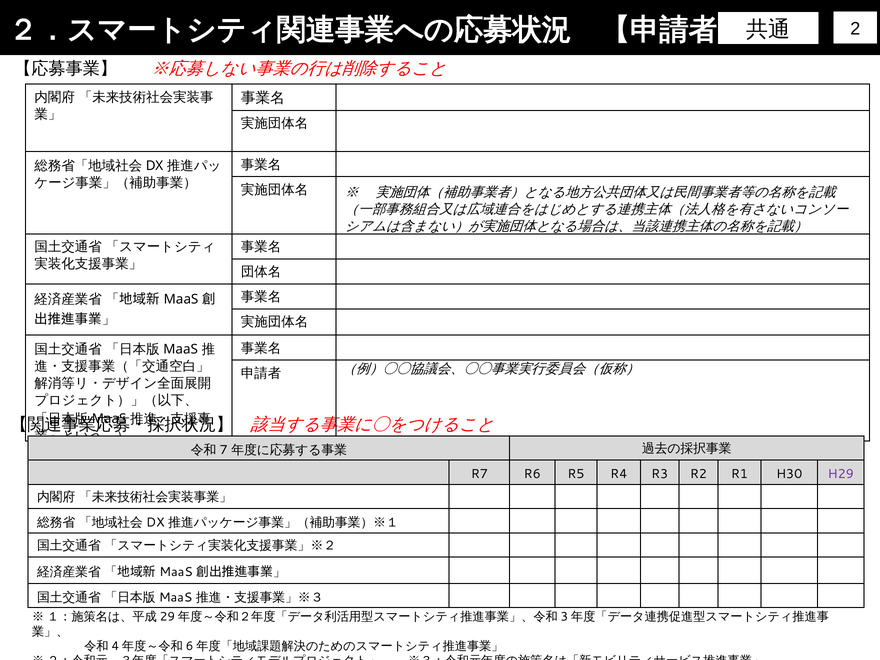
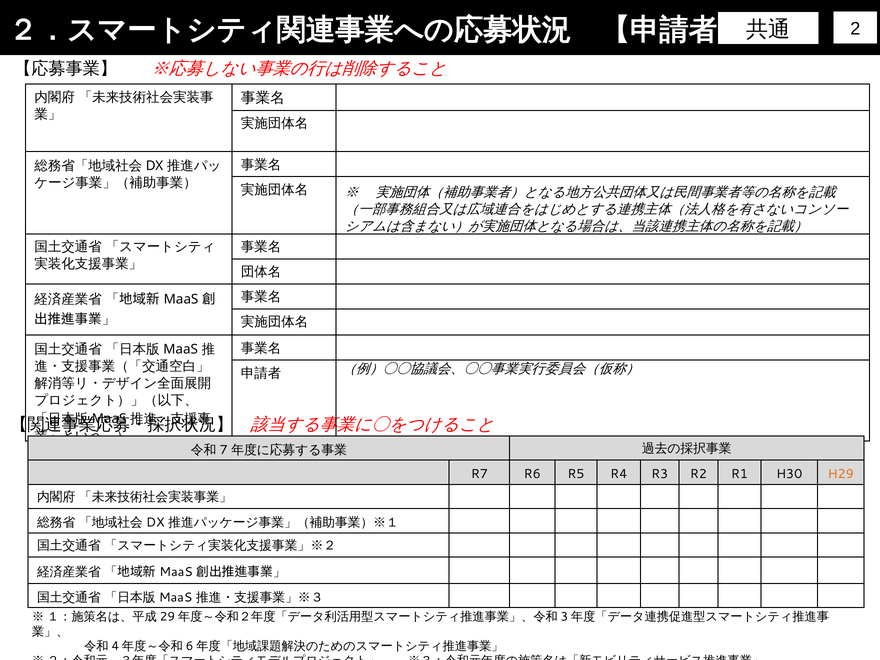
H29 colour: purple -> orange
